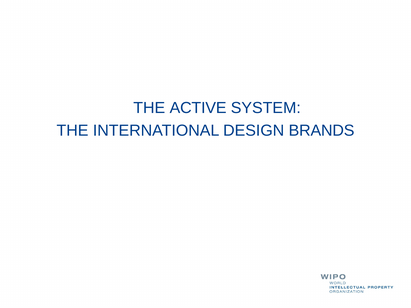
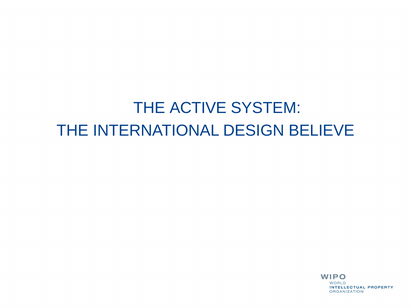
BRANDS: BRANDS -> BELIEVE
